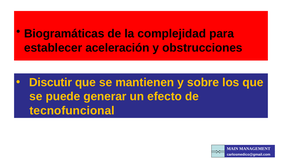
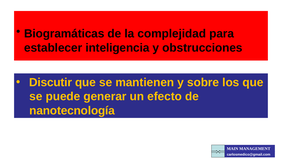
aceleración: aceleración -> inteligencia
tecnofuncional: tecnofuncional -> nanotecnología
